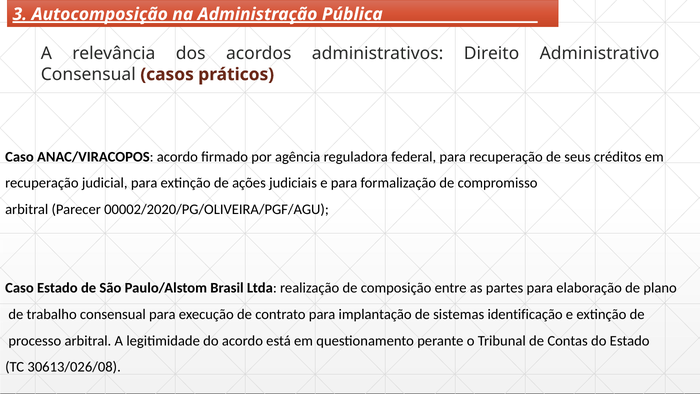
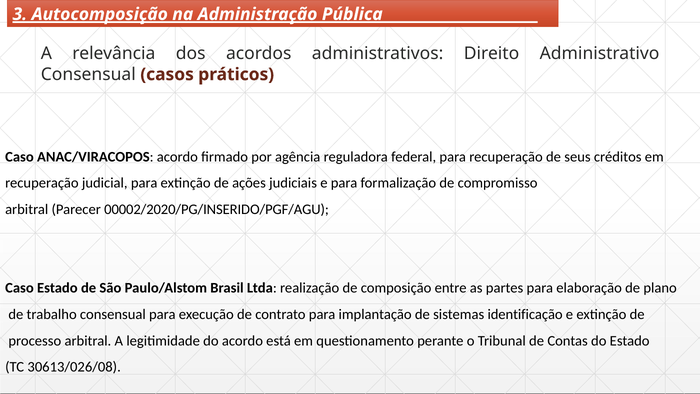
00002/2020/PG/OLIVEIRA/PGF/AGU: 00002/2020/PG/OLIVEIRA/PGF/AGU -> 00002/2020/PG/INSERIDO/PGF/AGU
